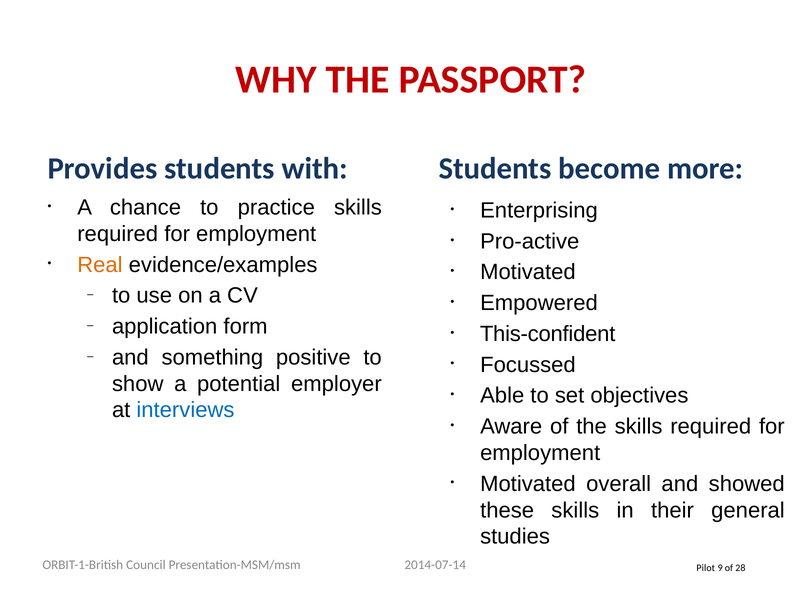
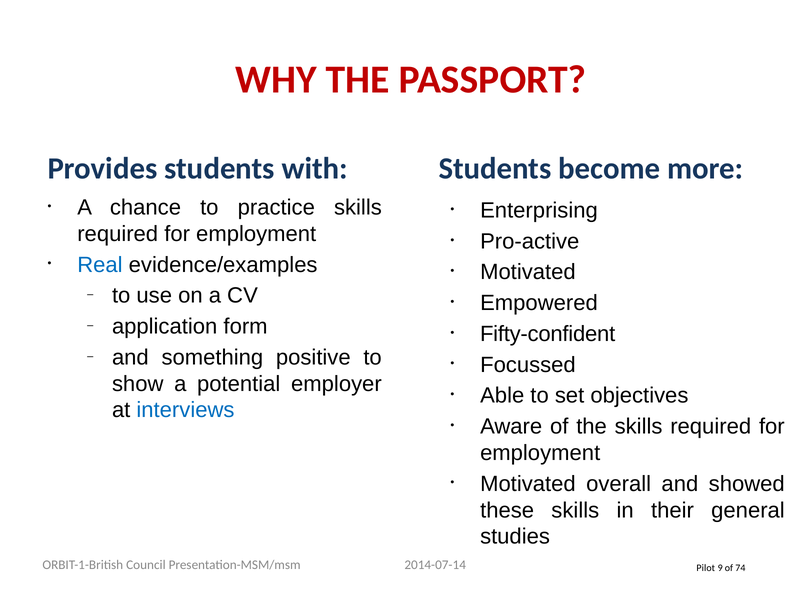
Real colour: orange -> blue
This-confident: This-confident -> Fifty-confident
28: 28 -> 74
